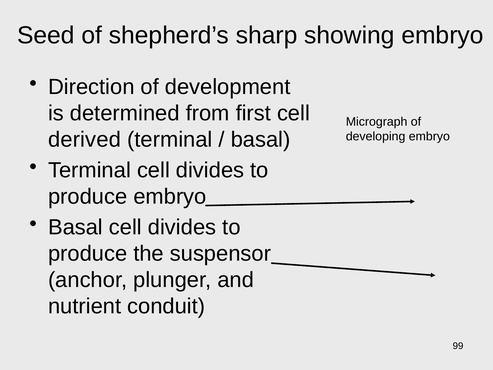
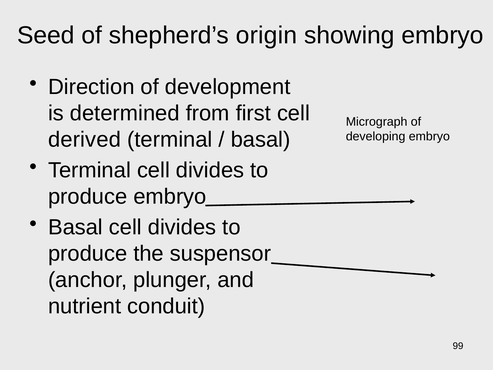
sharp: sharp -> origin
